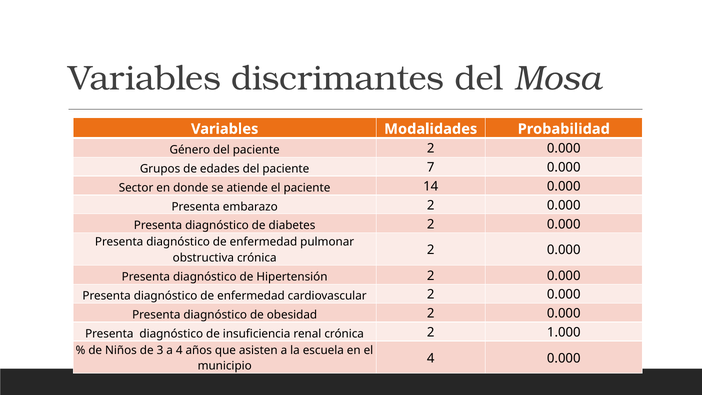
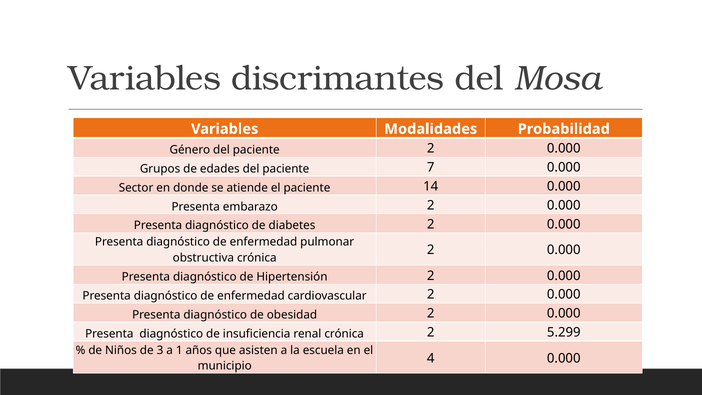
1.000: 1.000 -> 5.299
a 4: 4 -> 1
